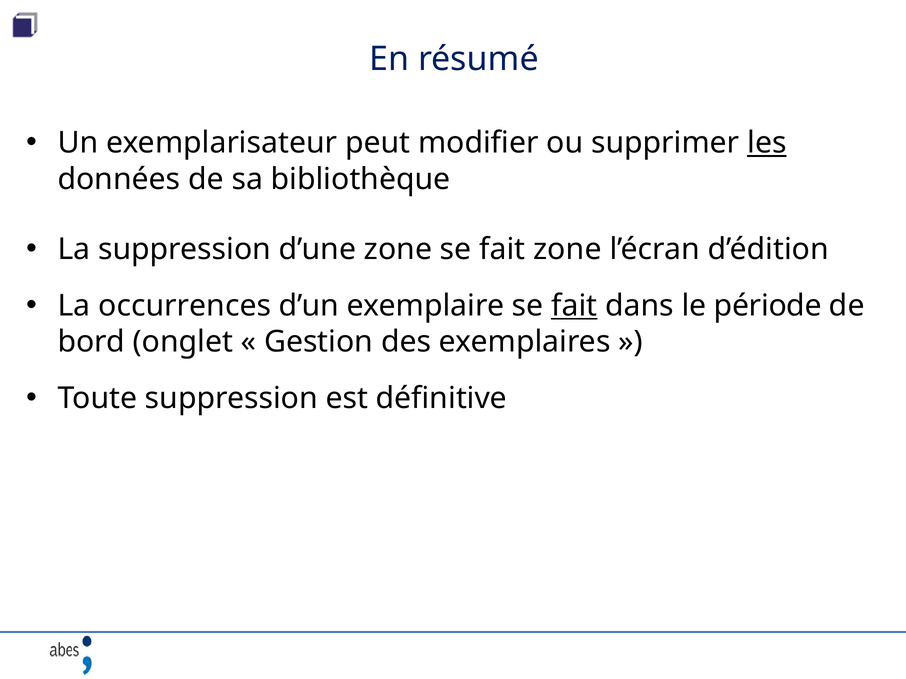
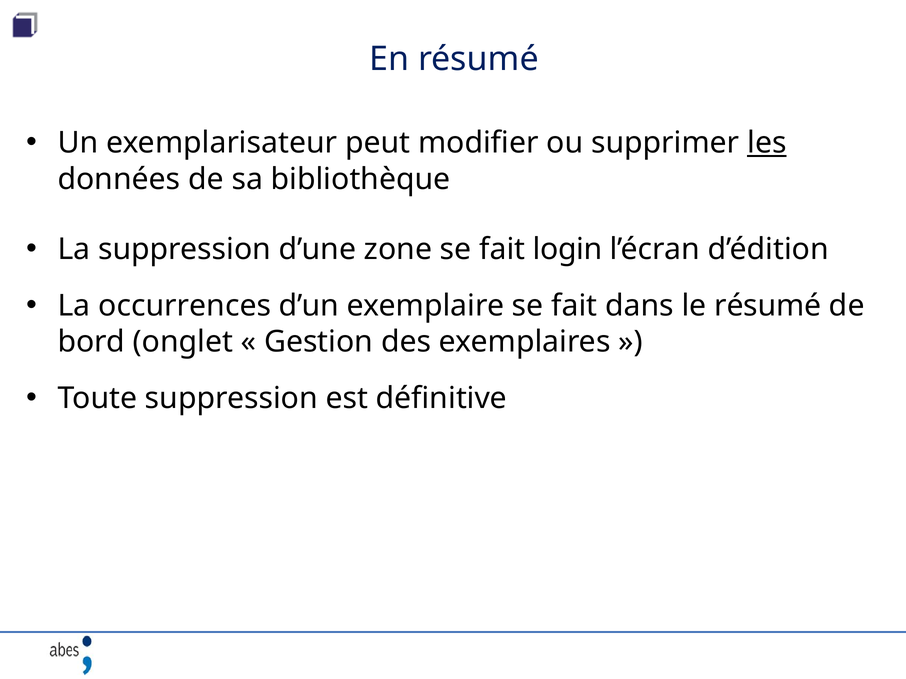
fait zone: zone -> login
fait at (574, 306) underline: present -> none
le période: période -> résumé
